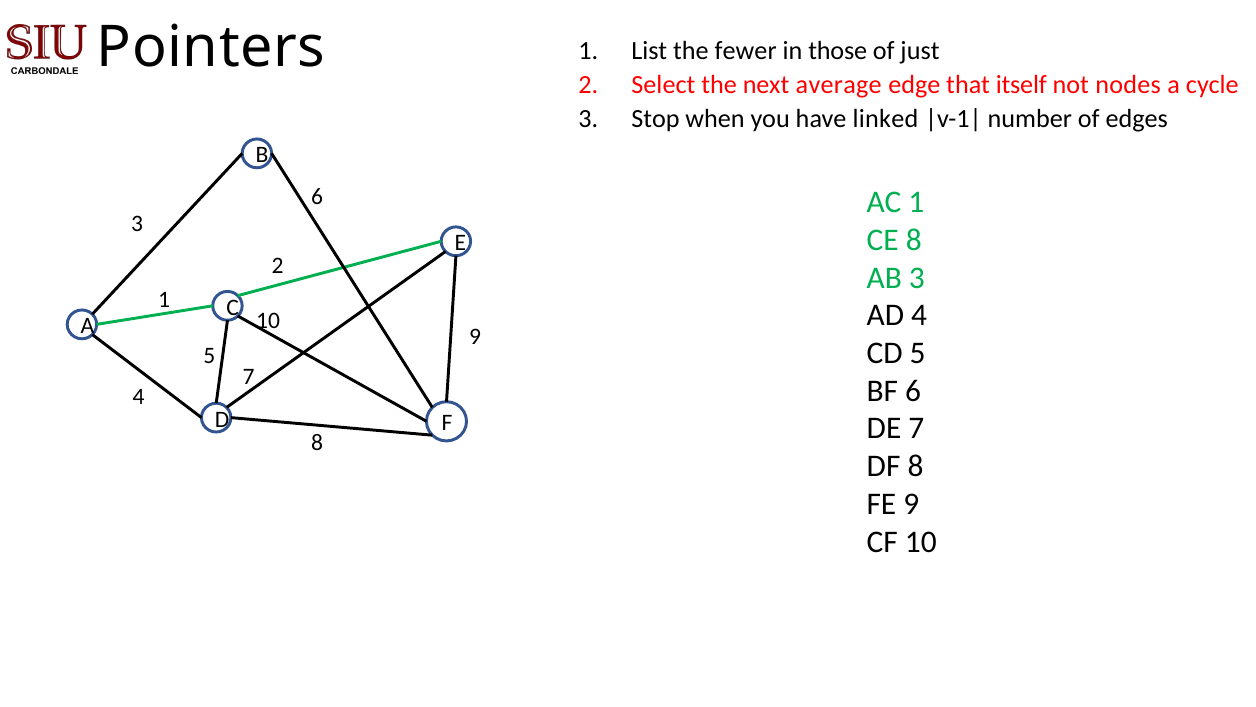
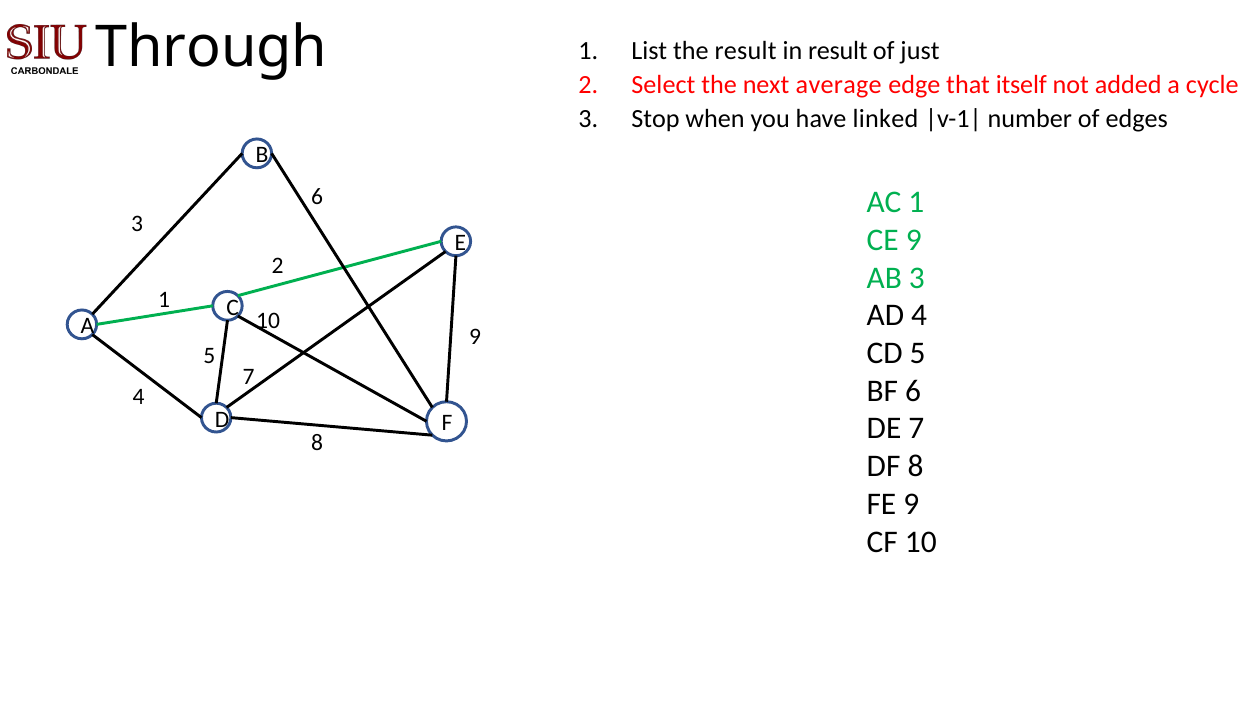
Pointers: Pointers -> Through
the fewer: fewer -> result
in those: those -> result
nodes: nodes -> added
CE 8: 8 -> 9
